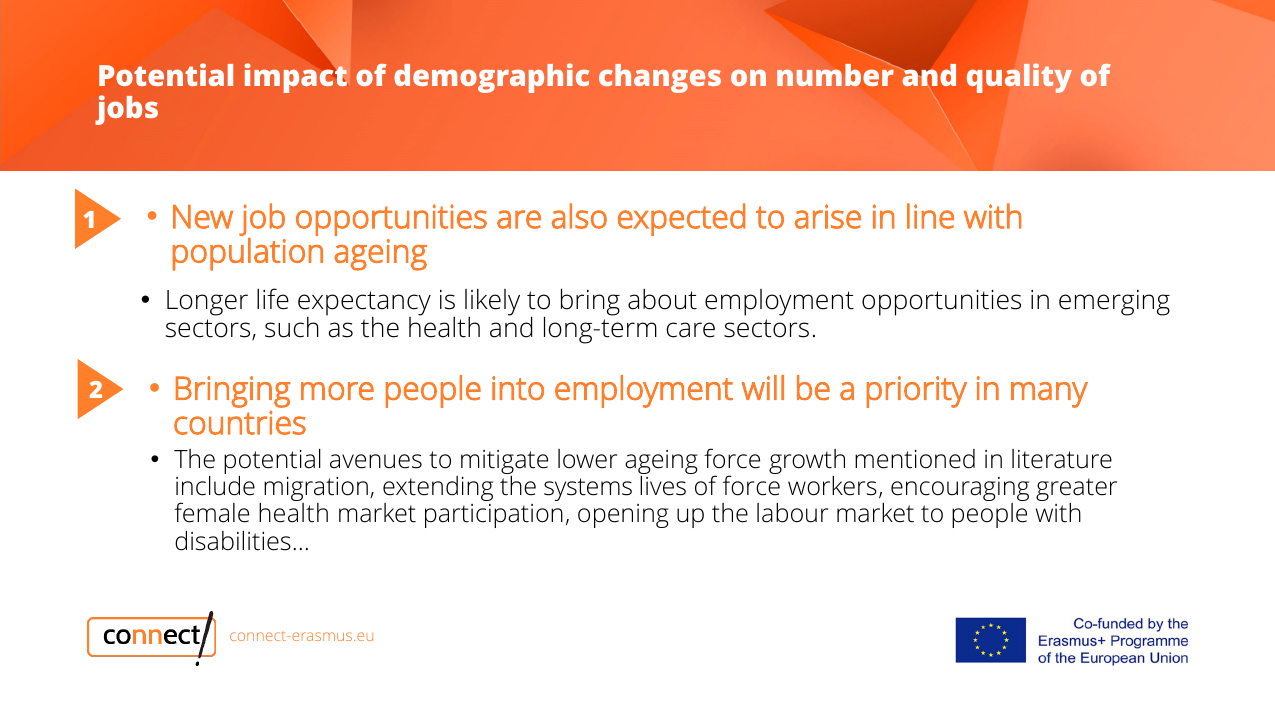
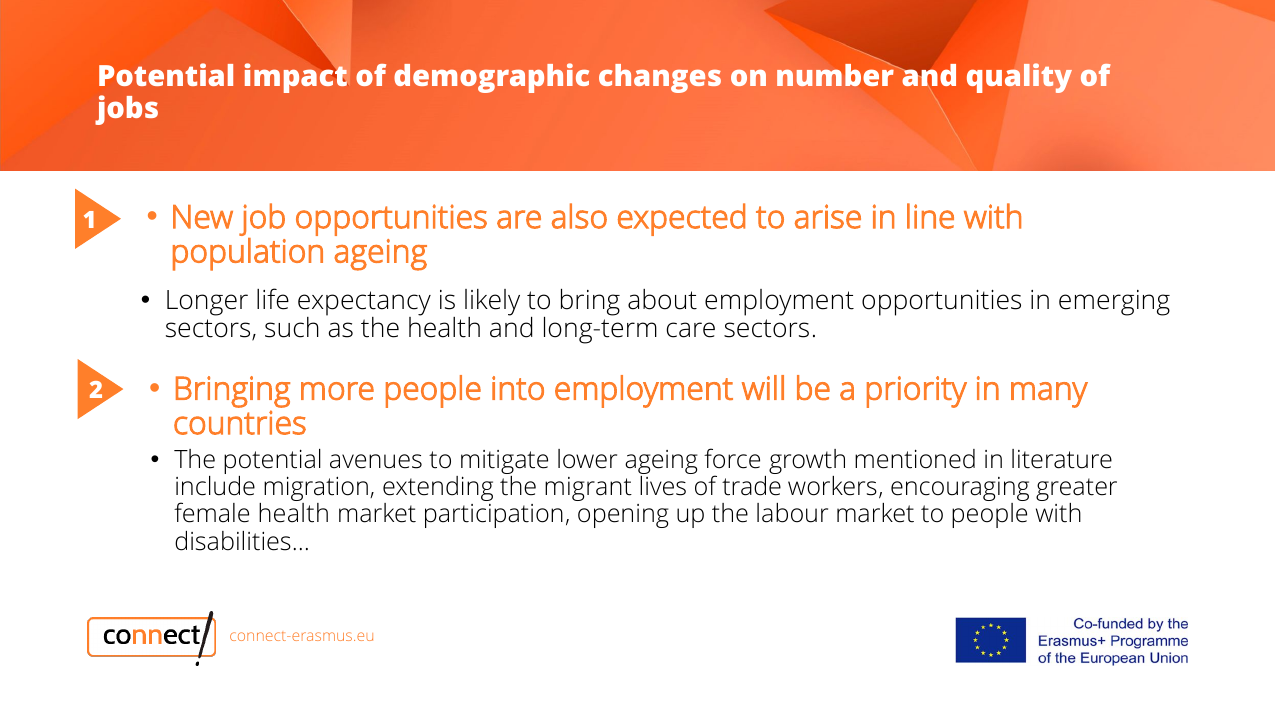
systems: systems -> migrant
of force: force -> trade
